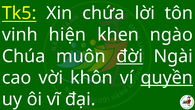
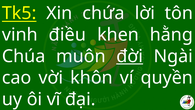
hiện: hiện -> điều
ngào: ngào -> hằng
quyền underline: present -> none
